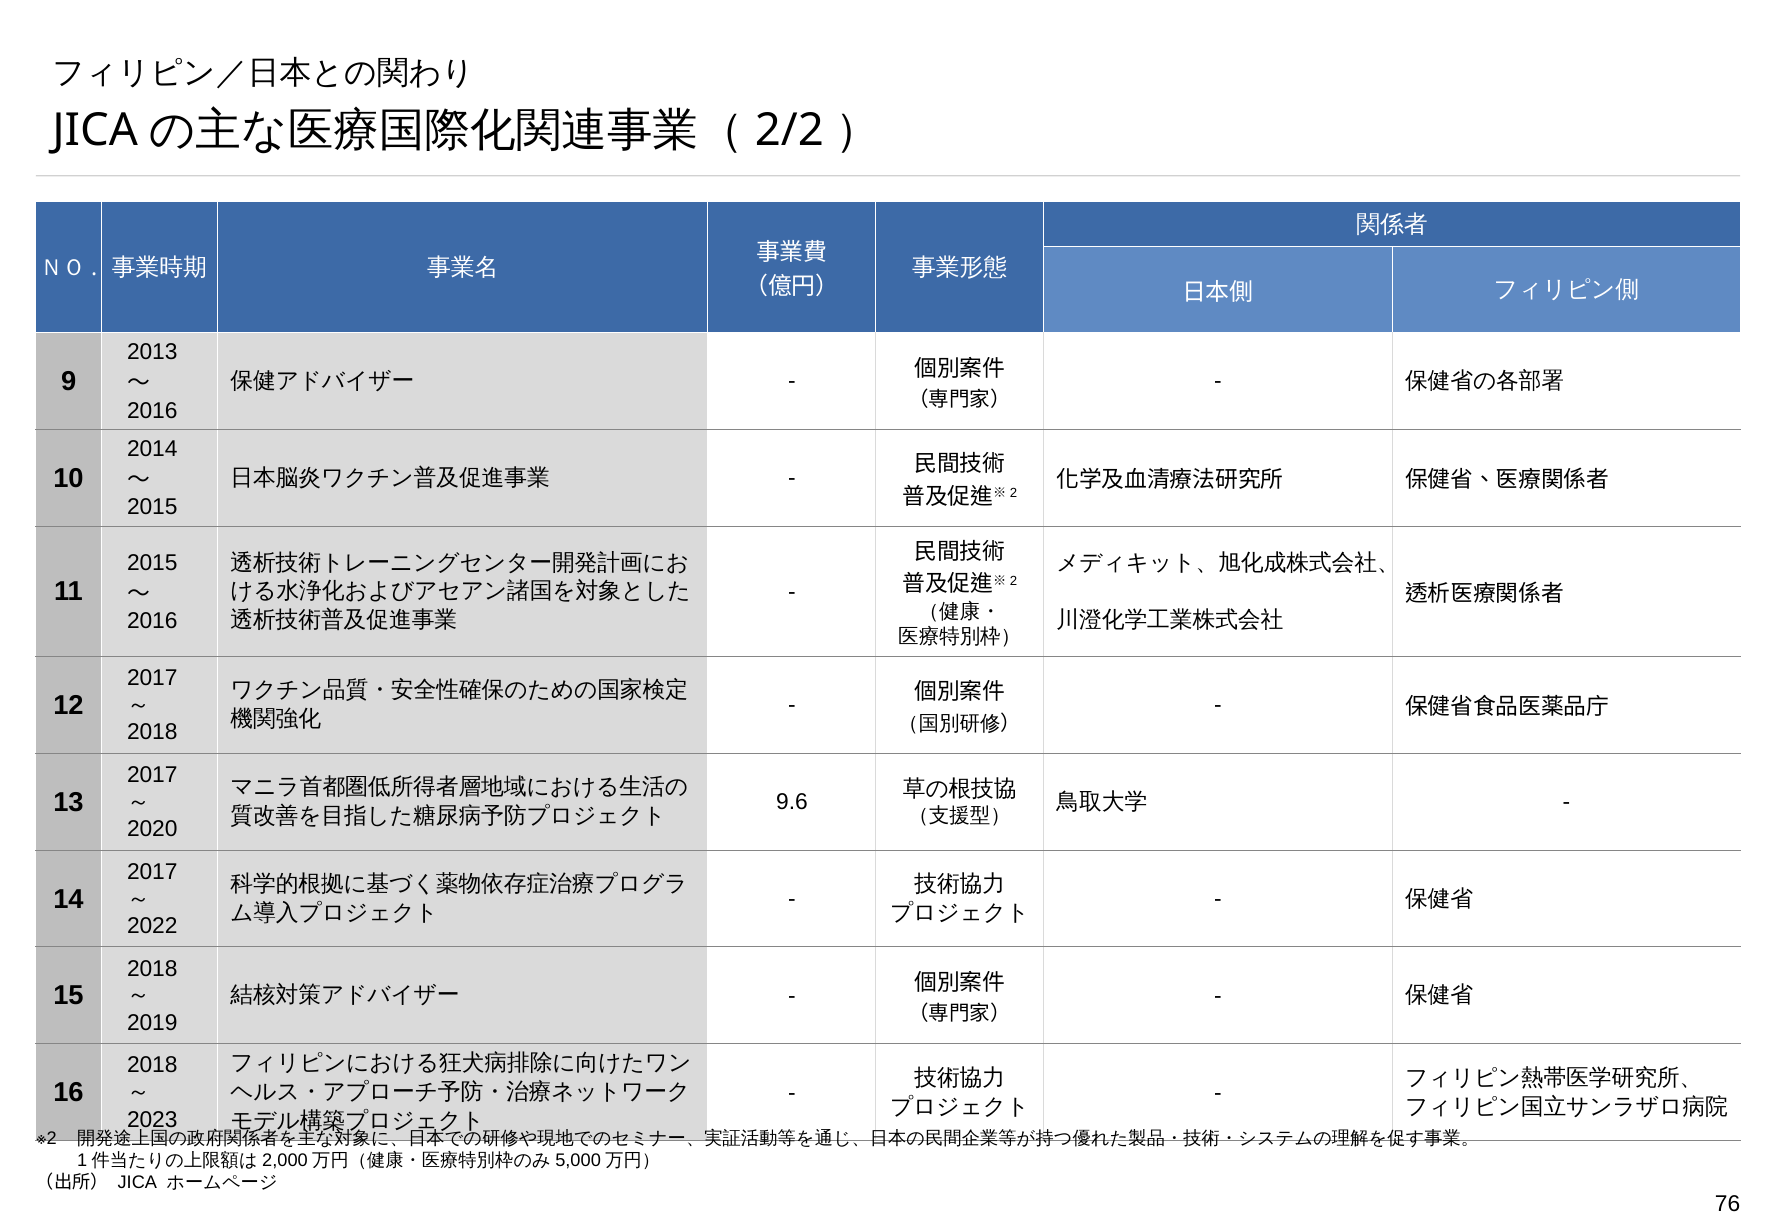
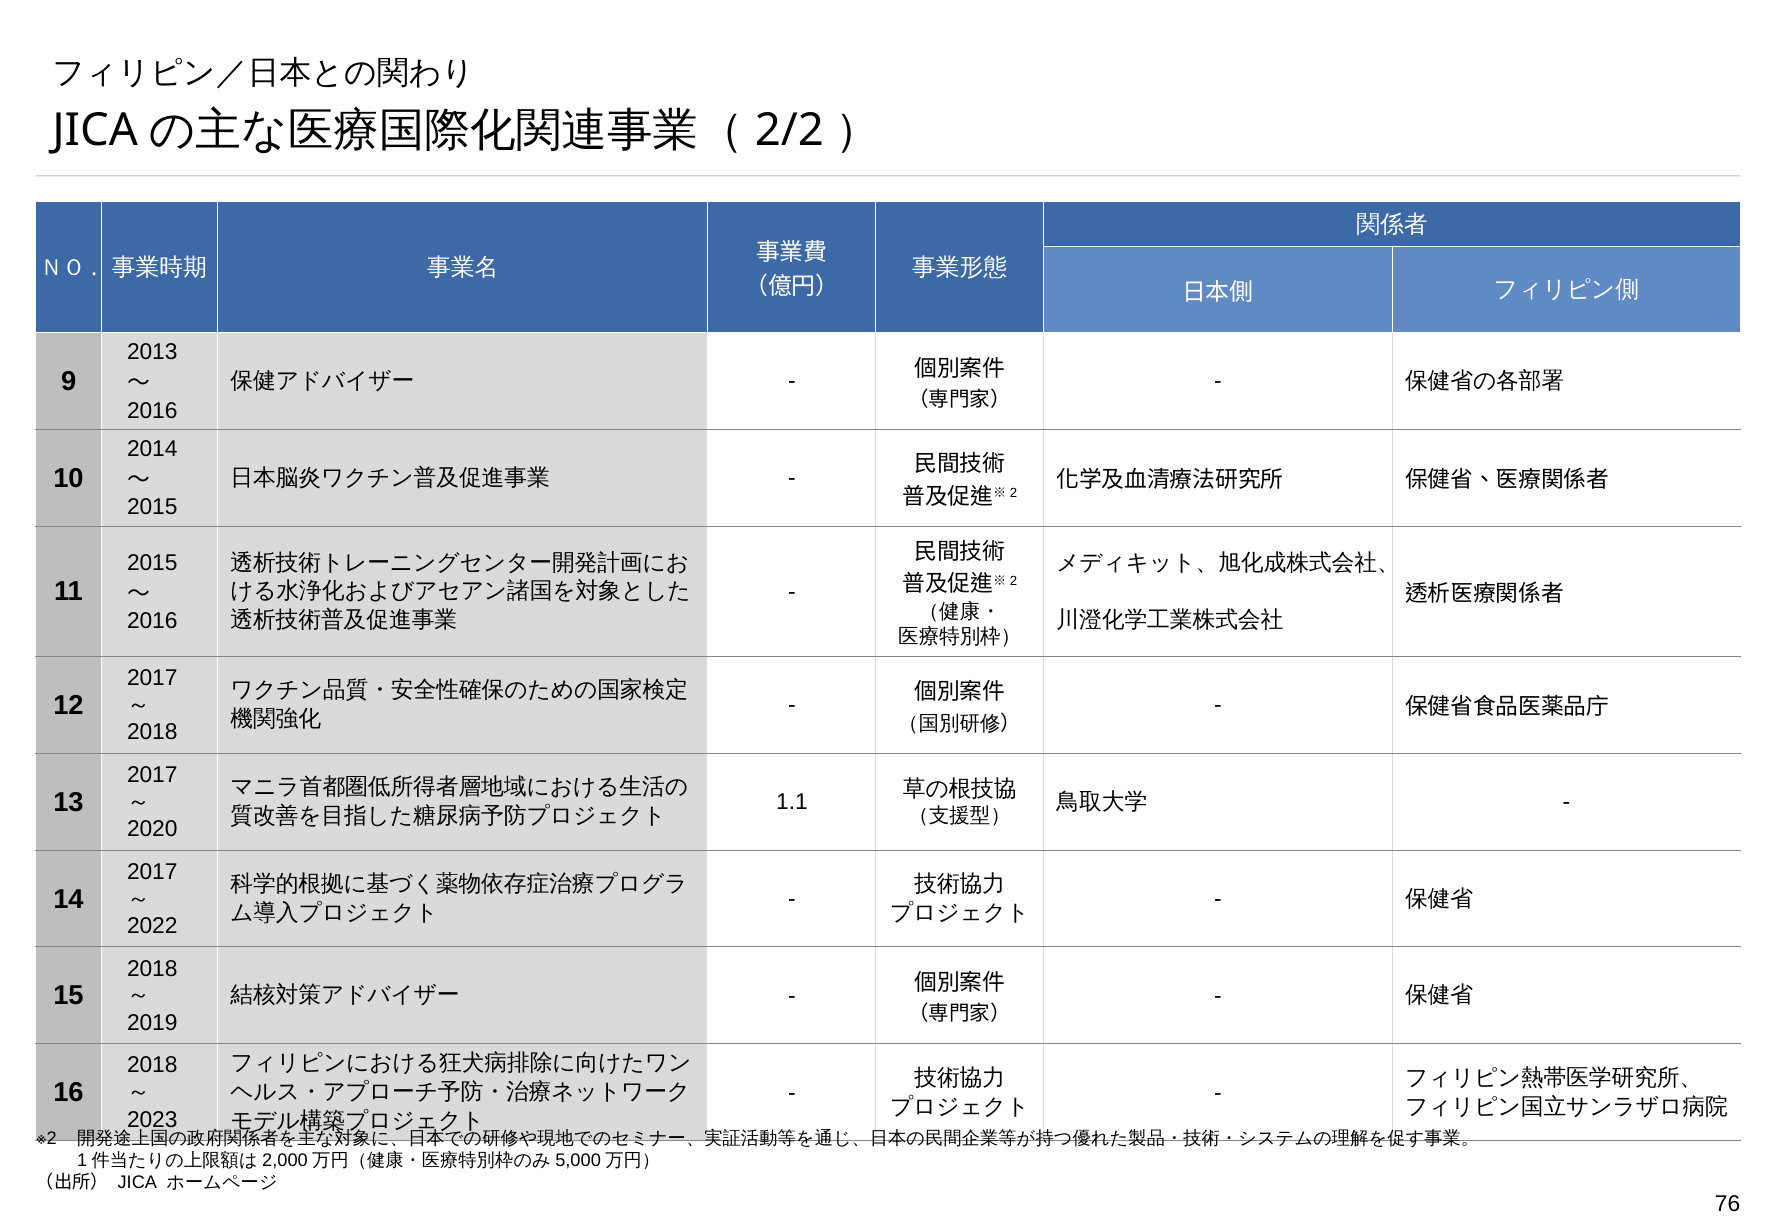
9.6: 9.6 -> 1.1
